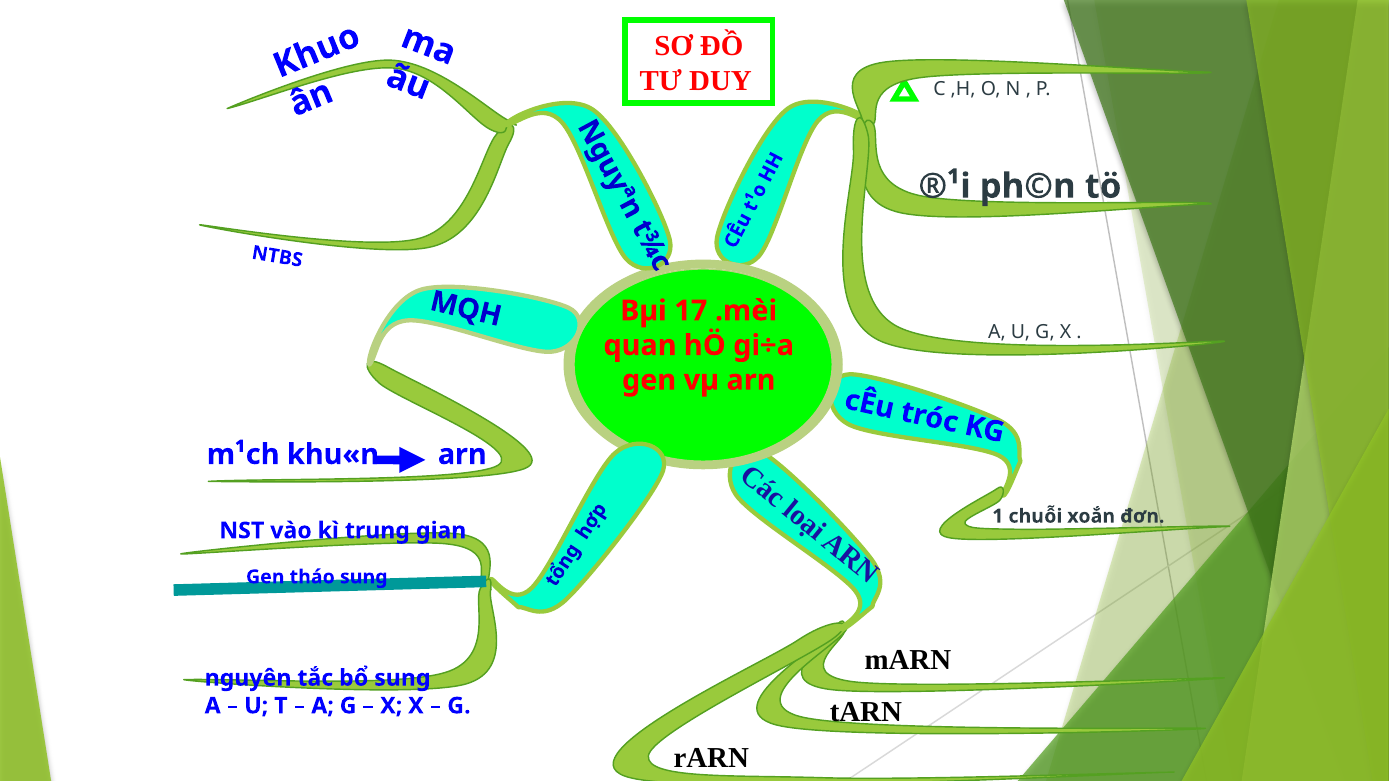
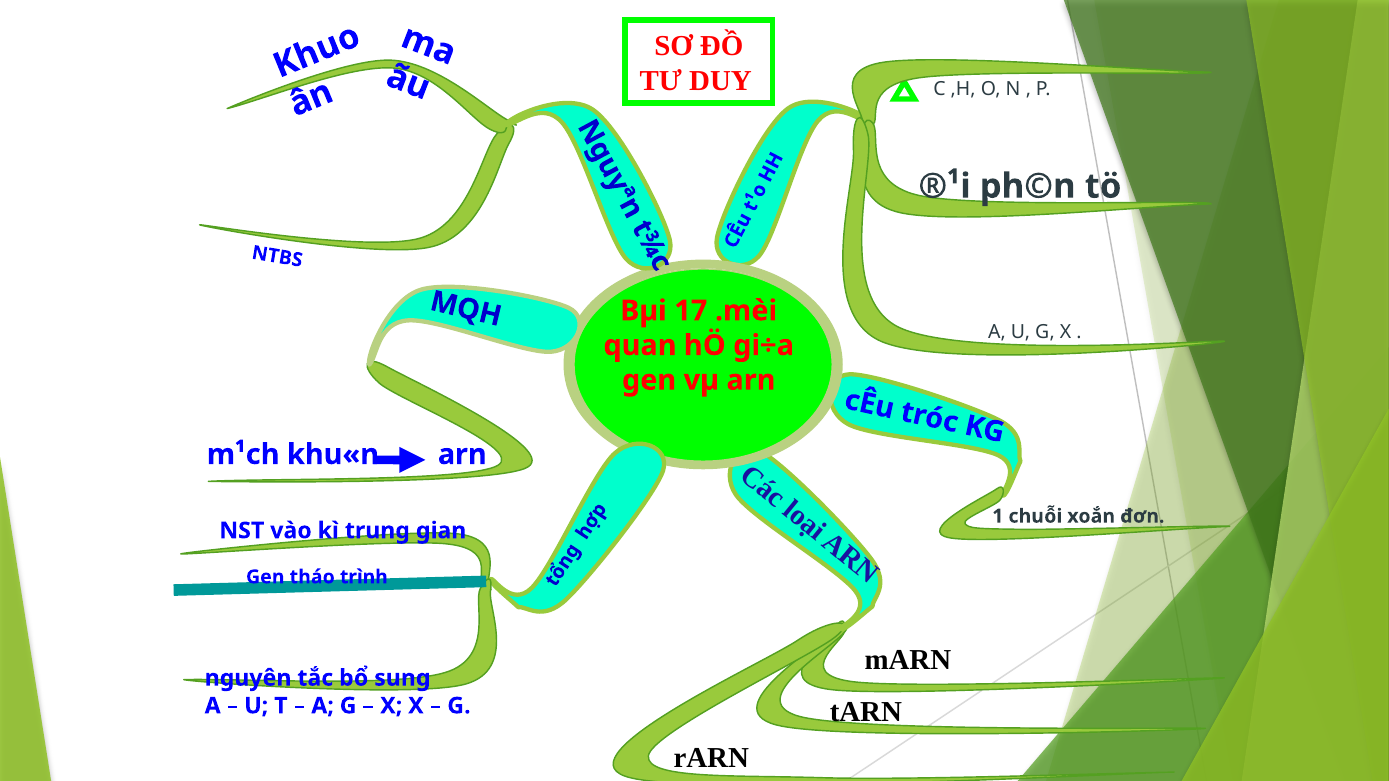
tháo sung: sung -> trình
